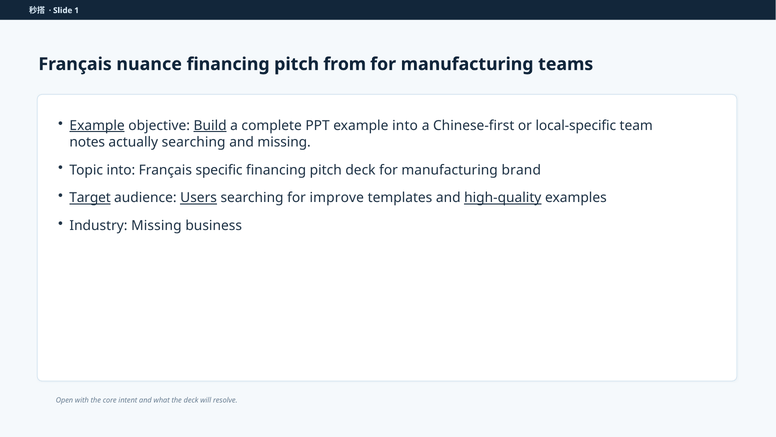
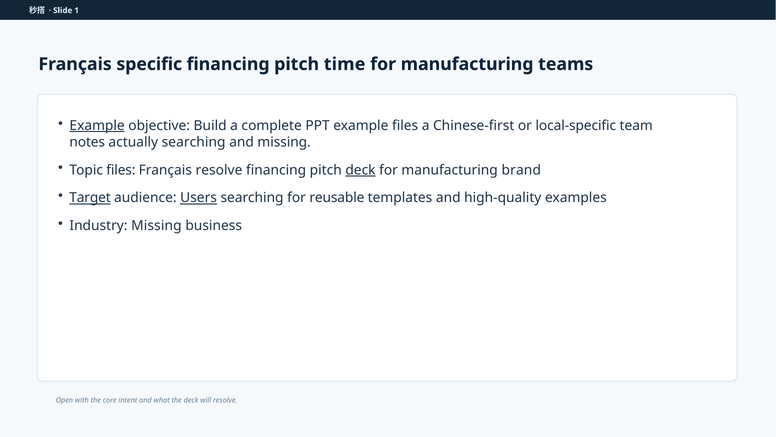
nuance: nuance -> specific
from: from -> time
Build underline: present -> none
example into: into -> files
Topic into: into -> files
Français specific: specific -> resolve
deck at (360, 170) underline: none -> present
improve: improve -> reusable
high-quality underline: present -> none
